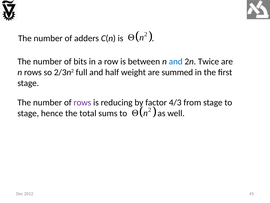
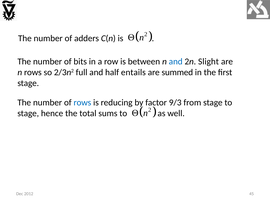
Twice: Twice -> Slight
weight: weight -> entails
rows at (82, 102) colour: purple -> blue
4/3: 4/3 -> 9/3
